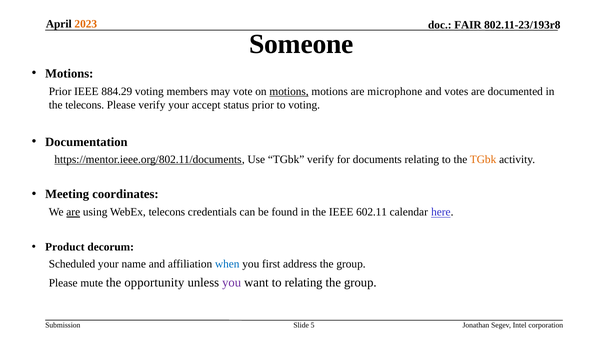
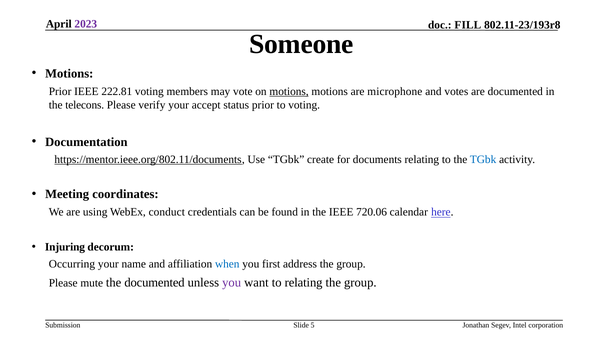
2023 colour: orange -> purple
FAIR: FAIR -> FILL
884.29: 884.29 -> 222.81
TGbk verify: verify -> create
TGbk at (483, 159) colour: orange -> blue
are at (73, 212) underline: present -> none
WebEx telecons: telecons -> conduct
602.11: 602.11 -> 720.06
Product: Product -> Injuring
Scheduled: Scheduled -> Occurring
the opportunity: opportunity -> documented
